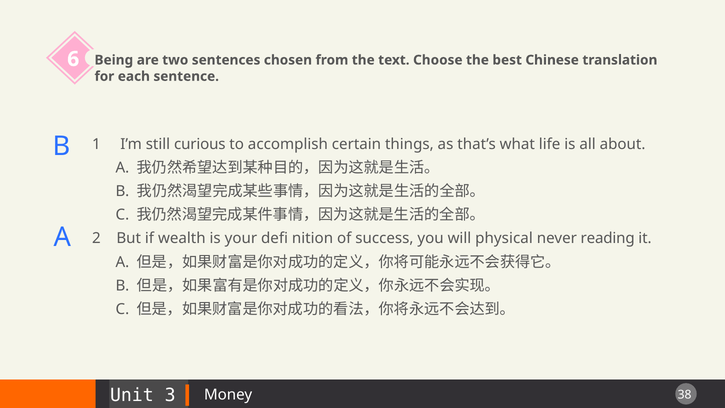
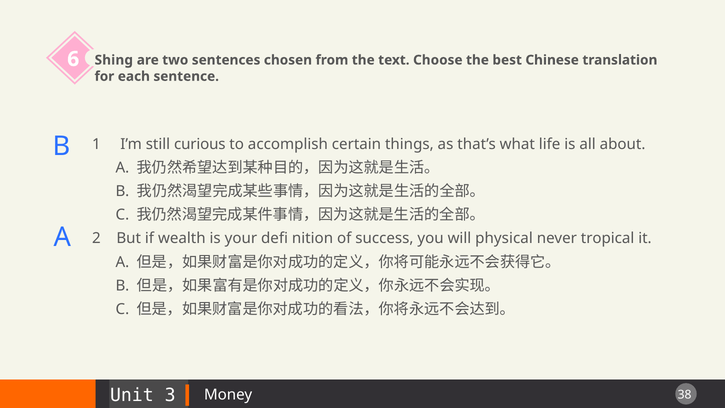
Being: Being -> Shing
reading: reading -> tropical
